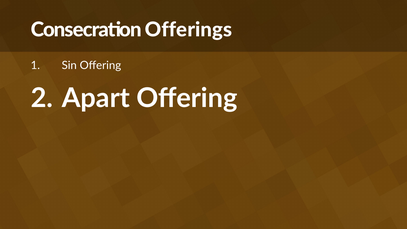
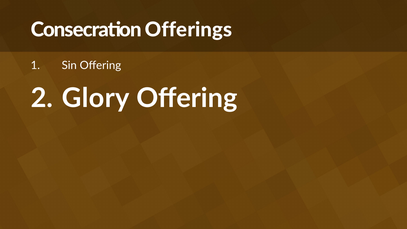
Apart: Apart -> Glory
